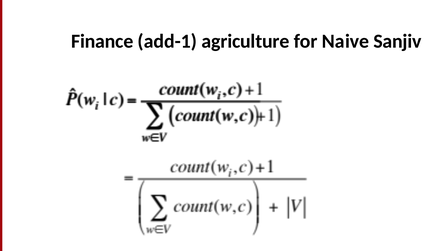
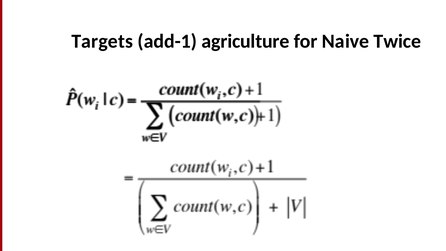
Finance: Finance -> Targets
Sanjiv: Sanjiv -> Twice
